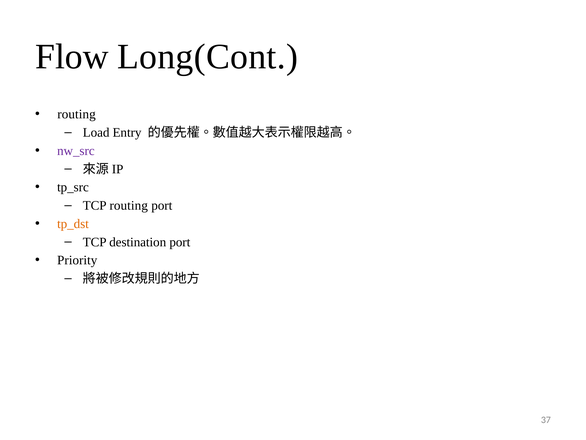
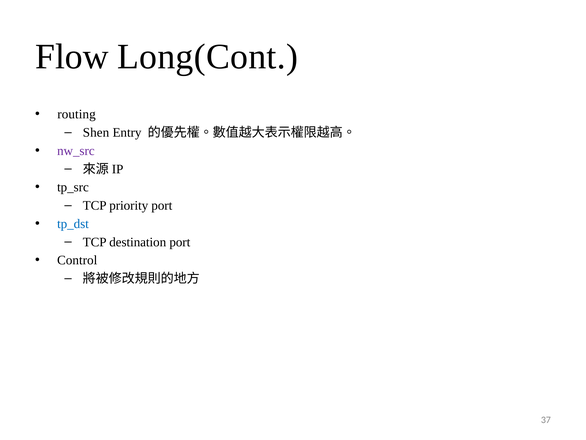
Load: Load -> Shen
TCP routing: routing -> priority
tp_dst colour: orange -> blue
Priority: Priority -> Control
